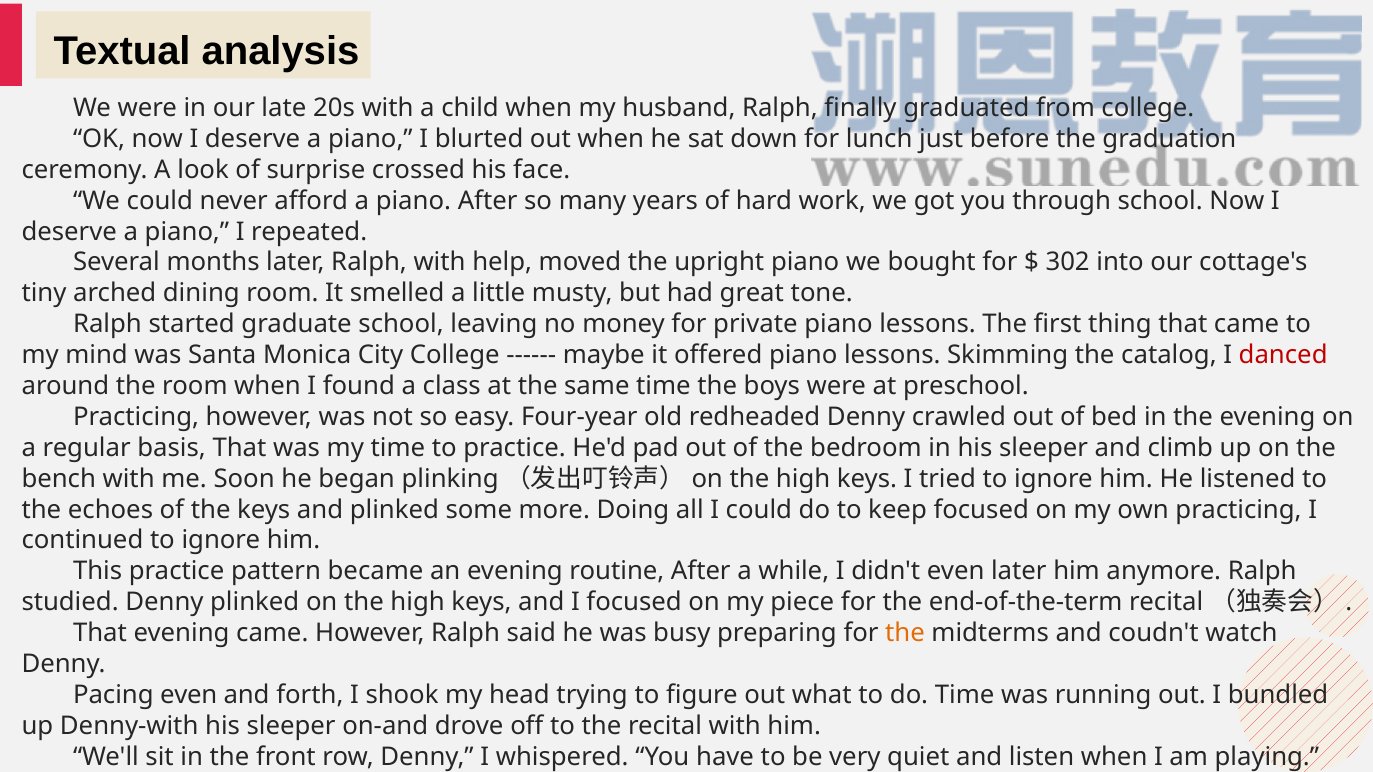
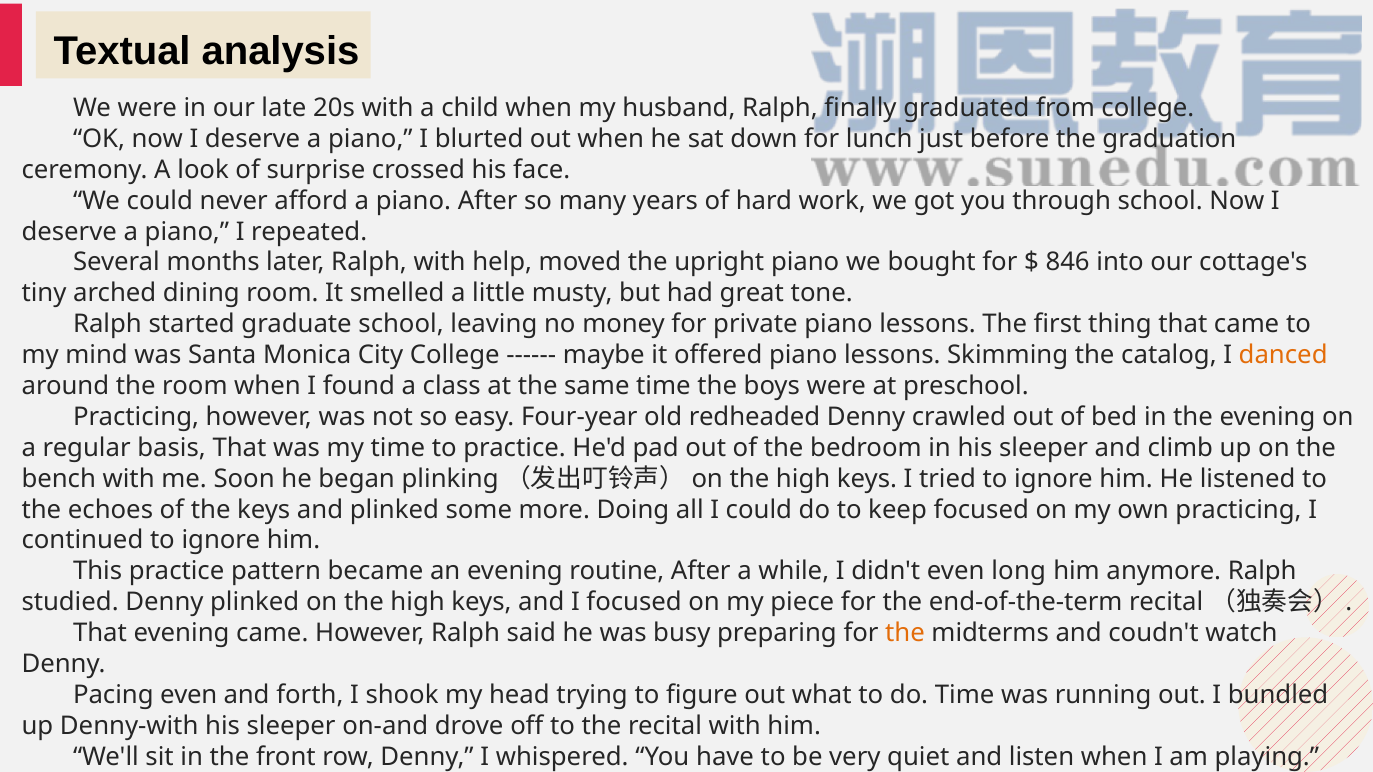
302: 302 -> 846
danced colour: red -> orange
even later: later -> long
